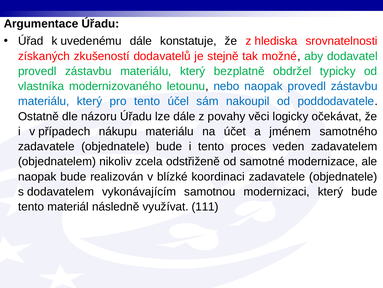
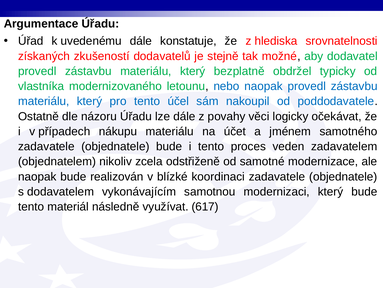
111: 111 -> 617
